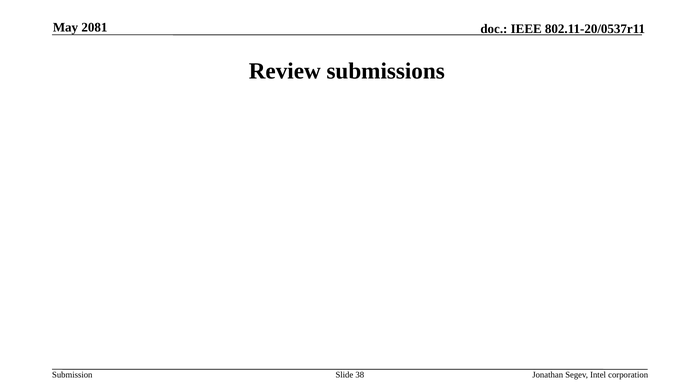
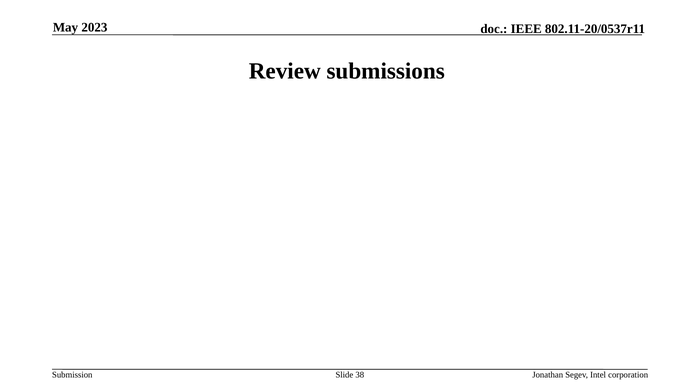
2081: 2081 -> 2023
